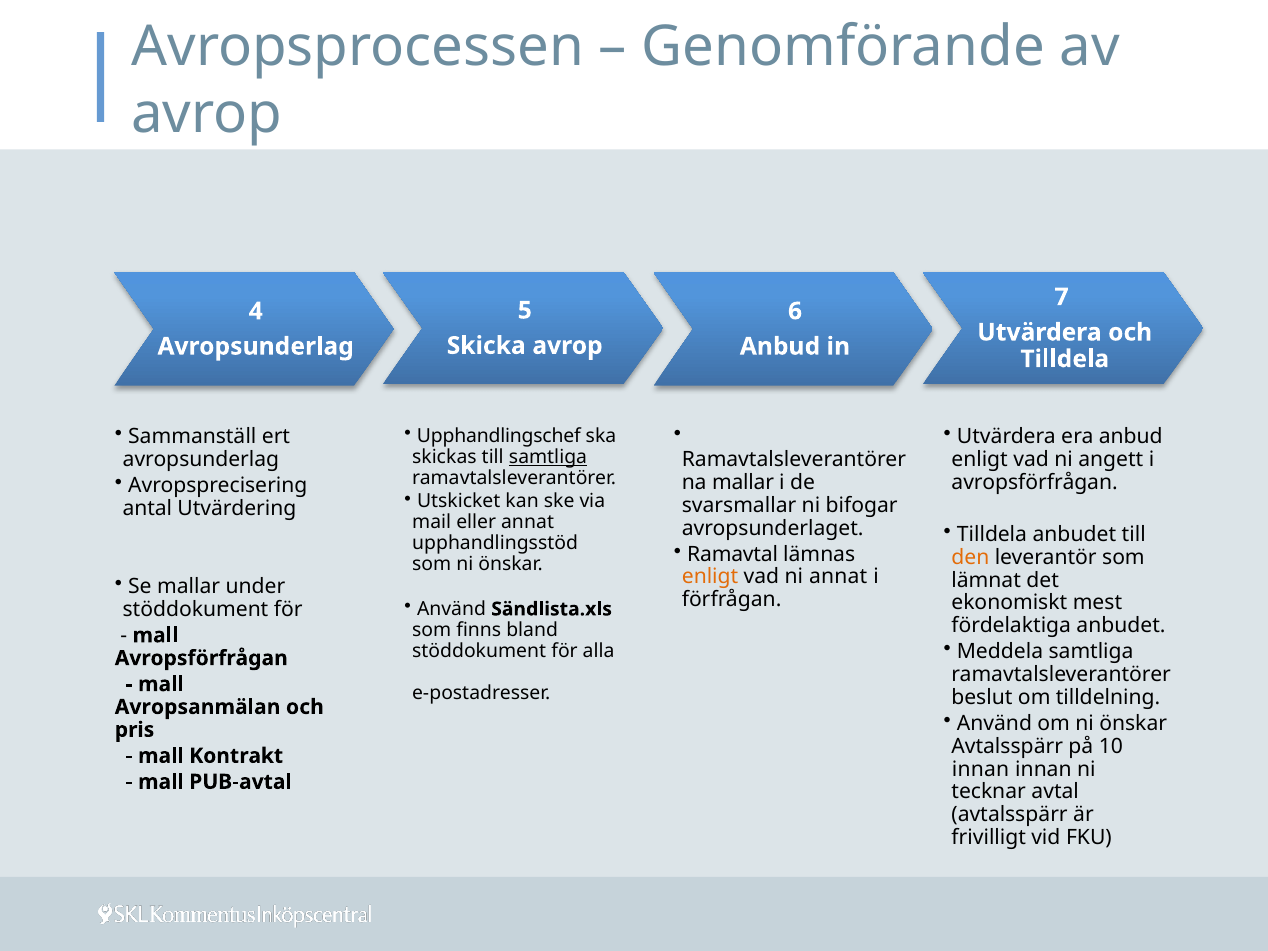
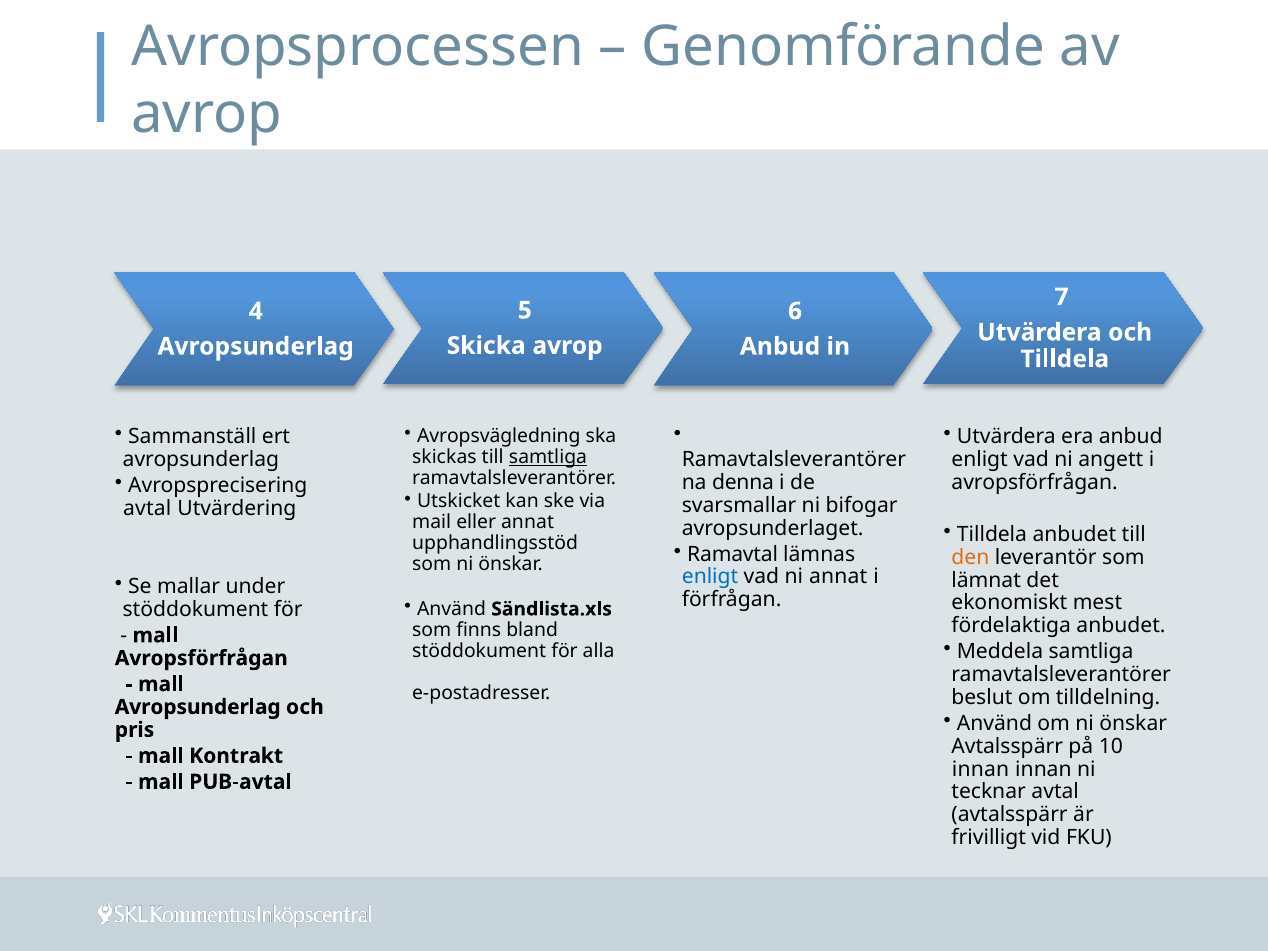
Upphandlingschef: Upphandlingschef -> Avropsvägledning
mallar at (743, 483): mallar -> denna
antal at (147, 509): antal -> avtal
enligt at (710, 577) colour: orange -> blue
Avropsanmälan at (198, 707): Avropsanmälan -> Avropsunderlag
